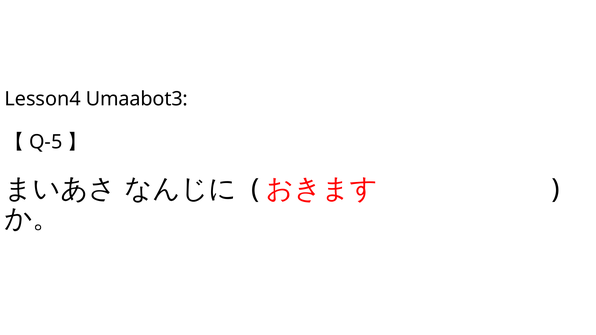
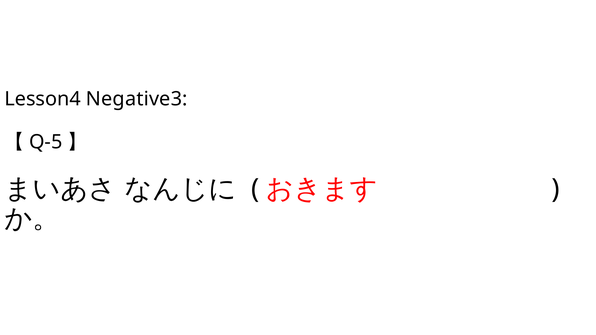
Umaabot3: Umaabot3 -> Negative3
